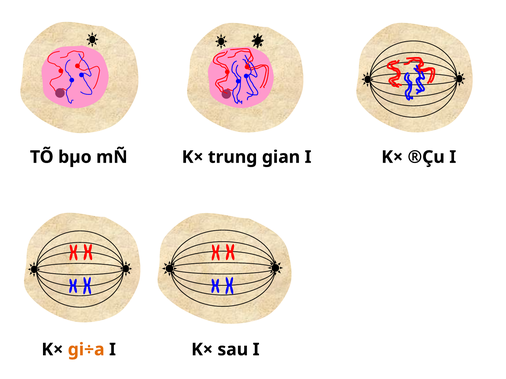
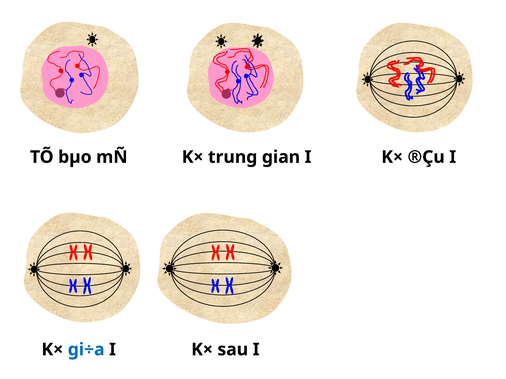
gi÷a colour: orange -> blue
